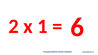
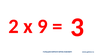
1: 1 -> 9
6: 6 -> 3
